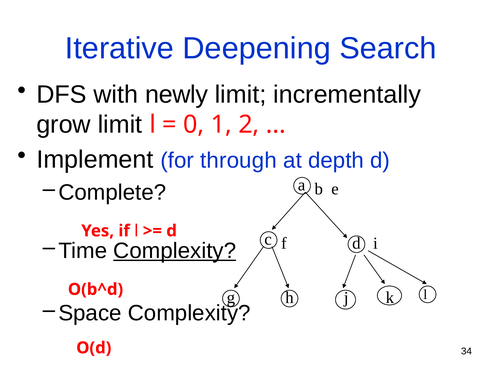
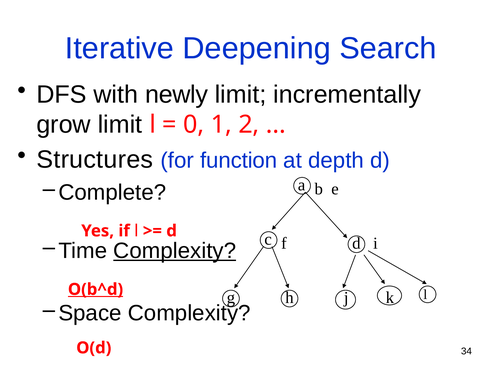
Implement: Implement -> Structures
through: through -> function
O(b^d underline: none -> present
